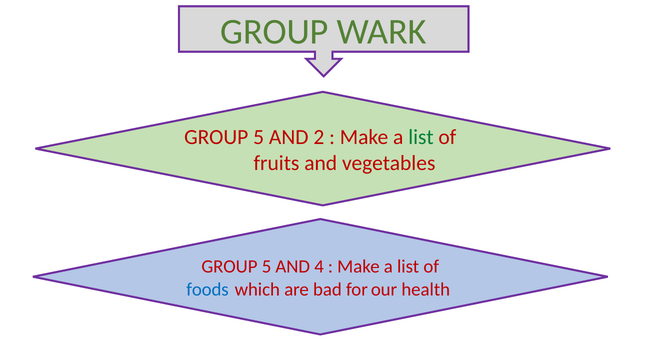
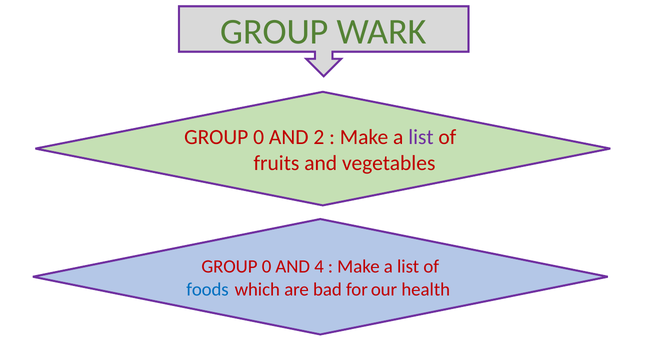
5 at (259, 137): 5 -> 0
list at (421, 137) colour: green -> purple
5 at (267, 267): 5 -> 0
